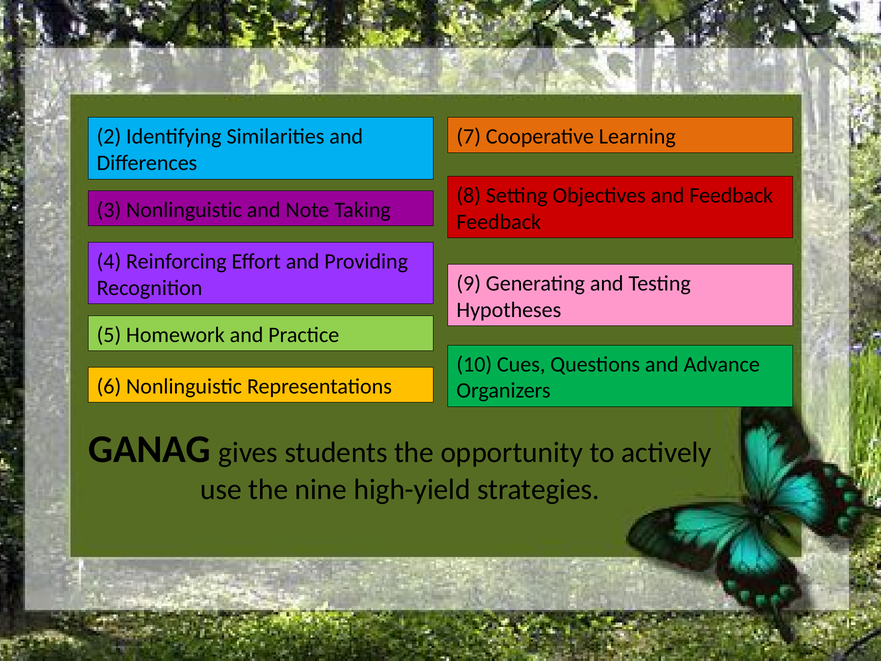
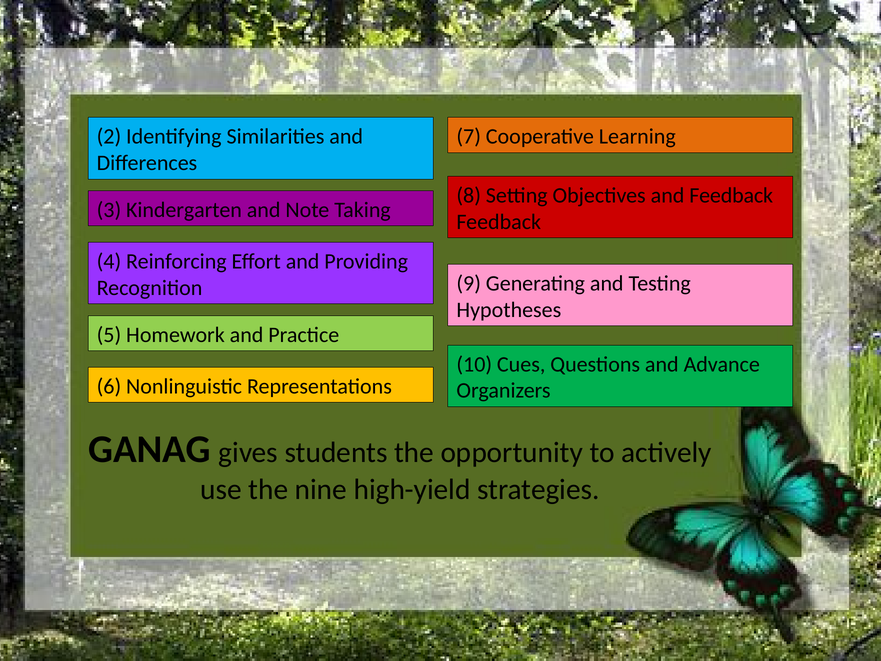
3 Nonlinguistic: Nonlinguistic -> Kindergarten
